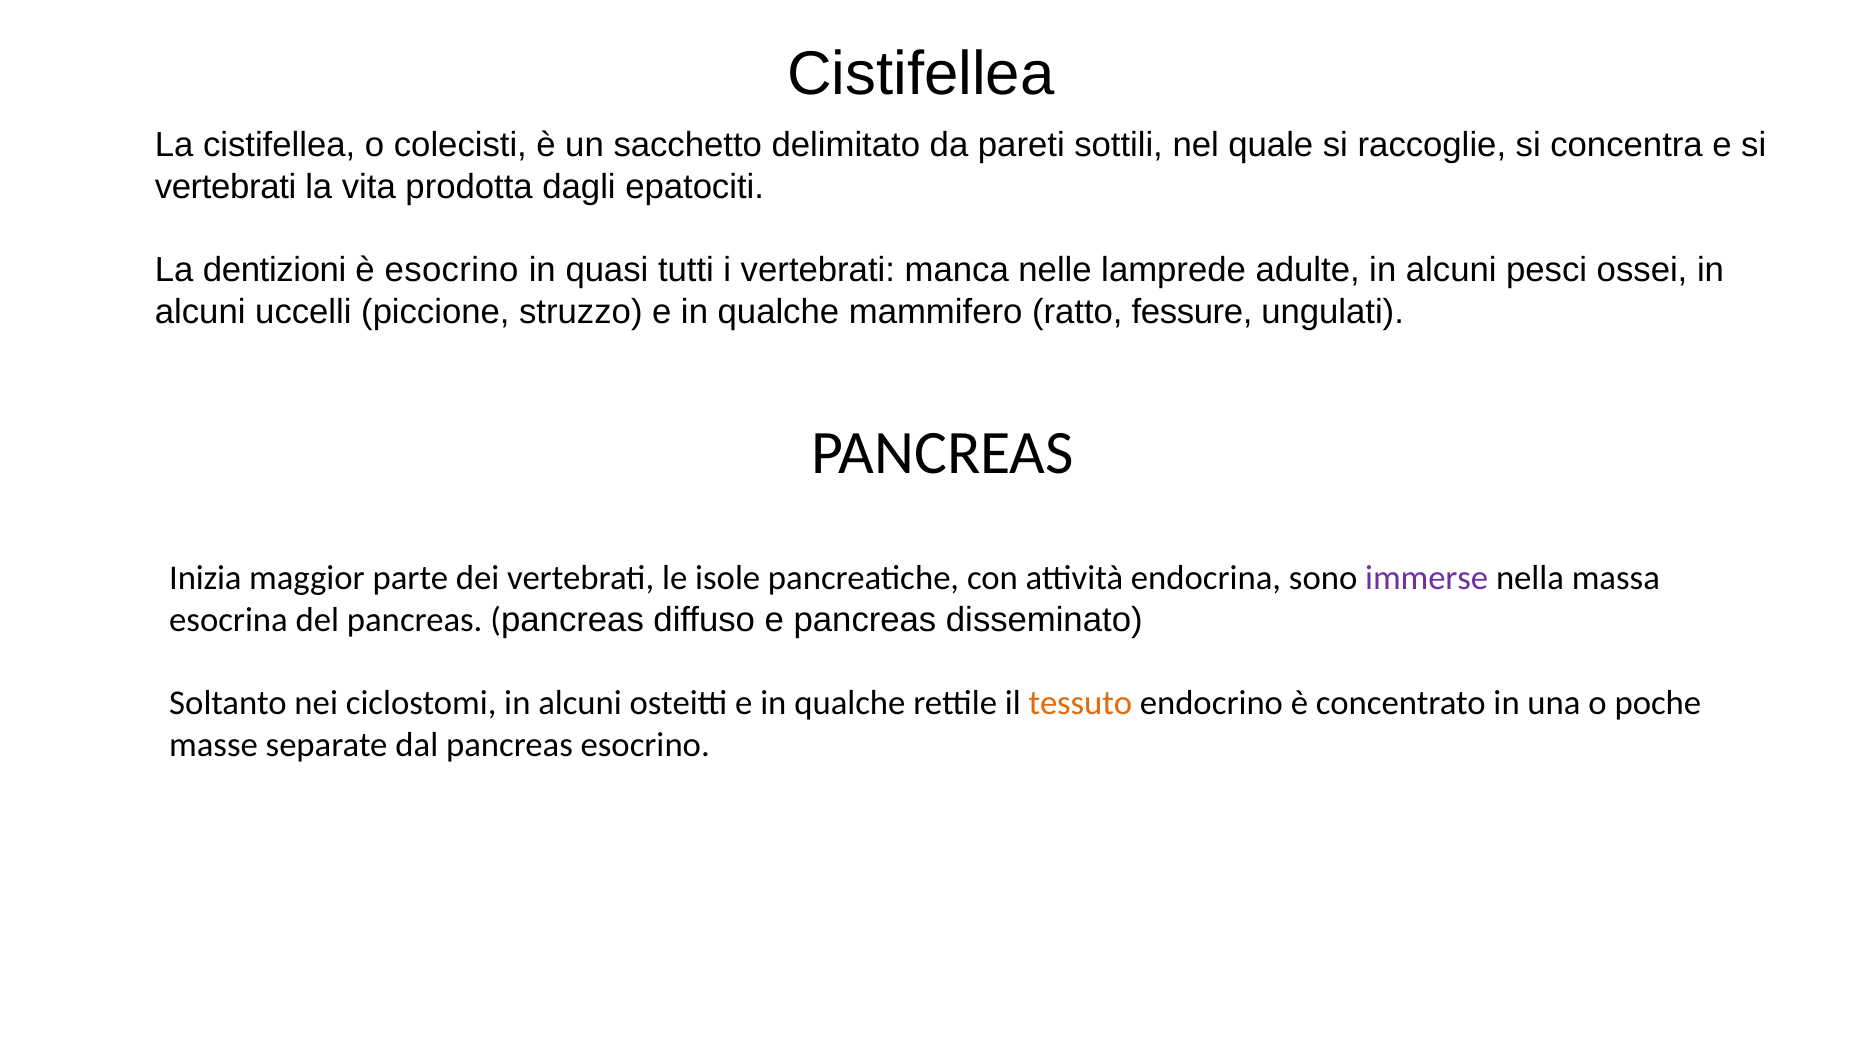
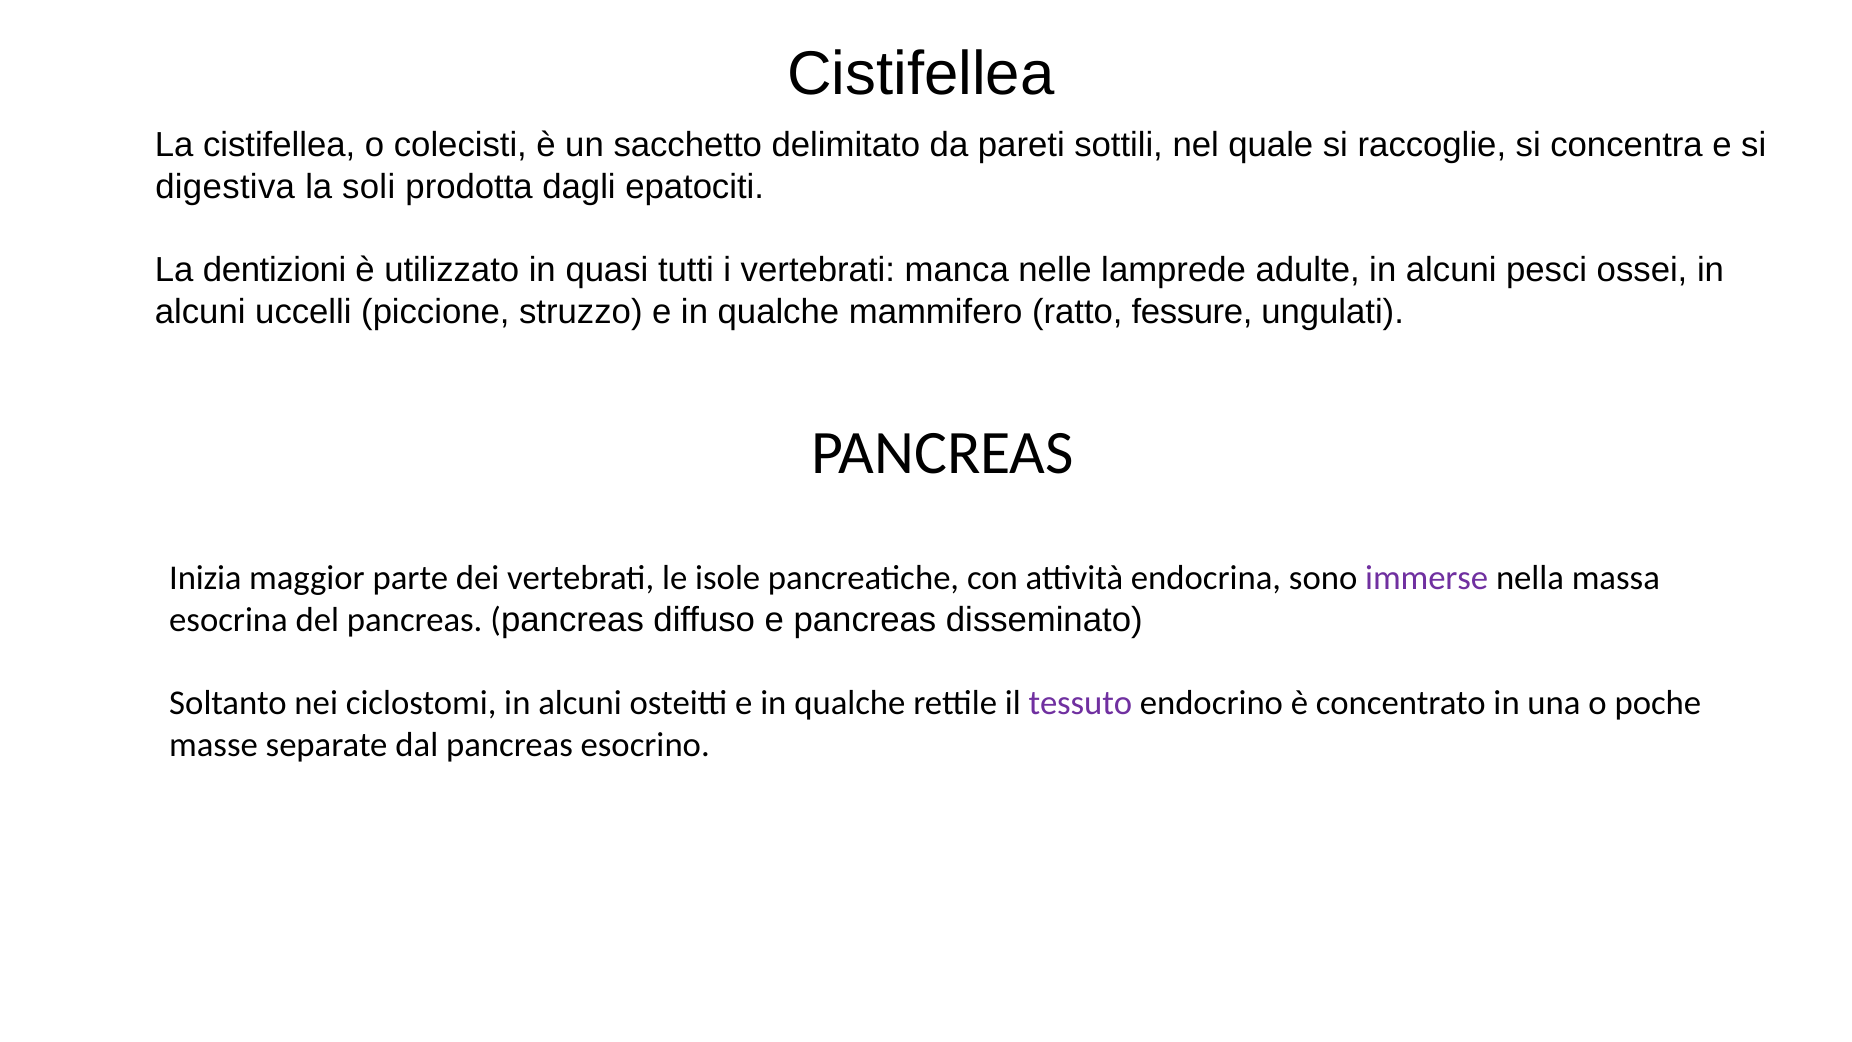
vertebrati at (226, 187): vertebrati -> digestiva
vita: vita -> soli
è esocrino: esocrino -> utilizzato
tessuto colour: orange -> purple
